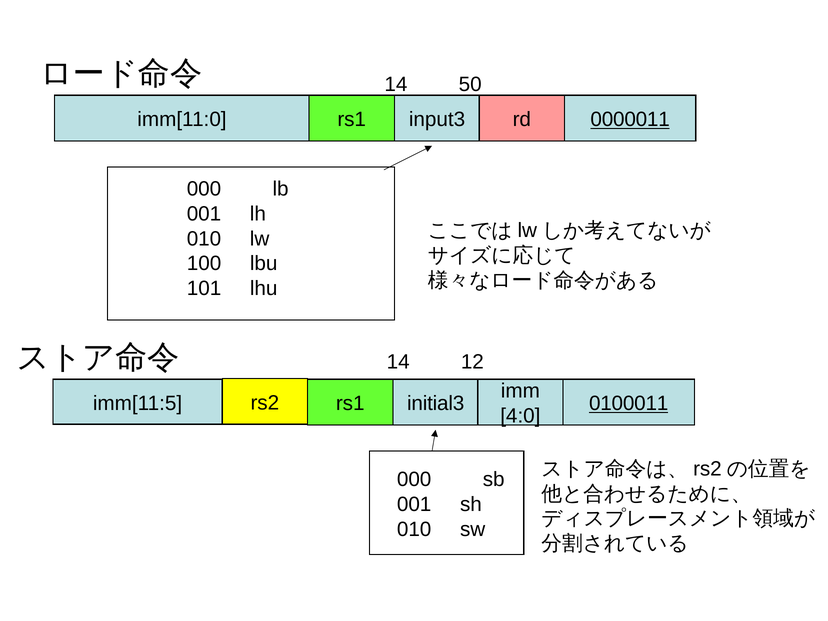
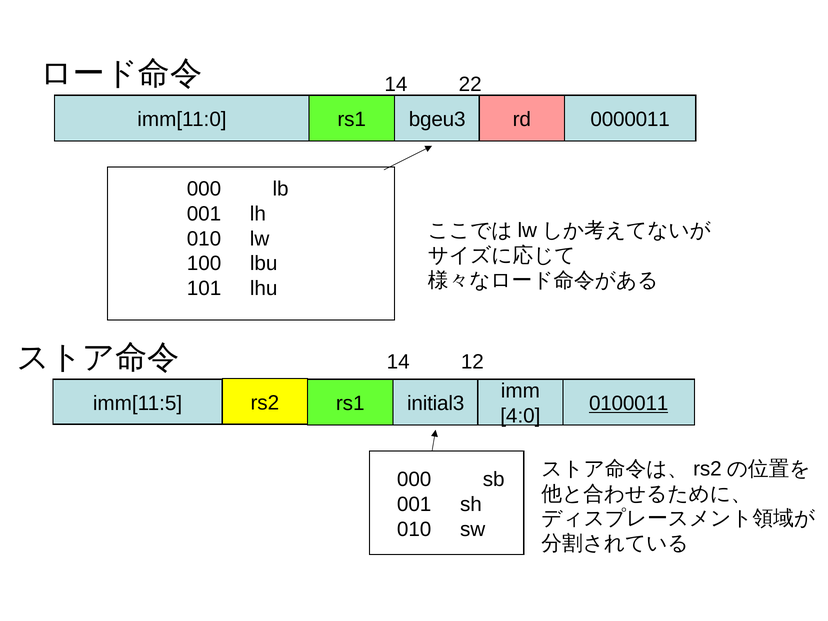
50: 50 -> 22
input3: input3 -> bgeu3
0000011 underline: present -> none
